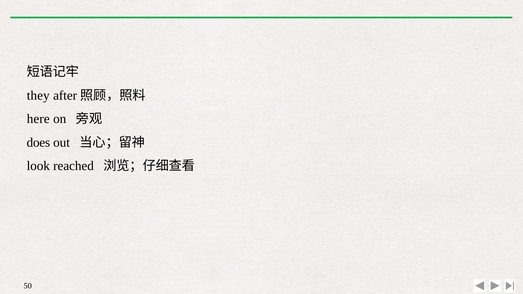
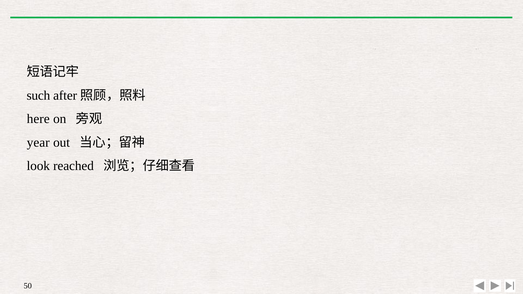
they: they -> such
does: does -> year
